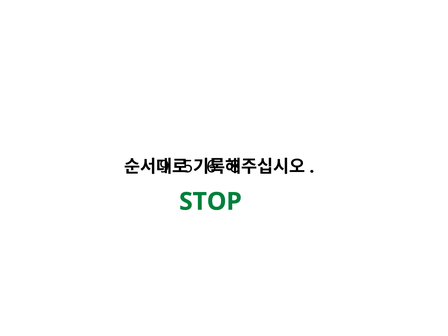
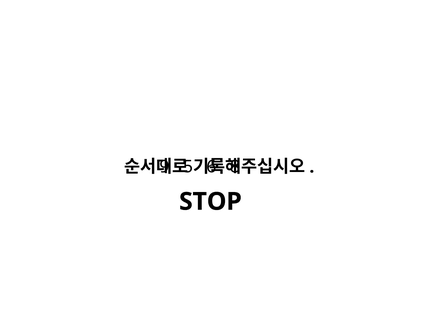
STOP colour: green -> black
